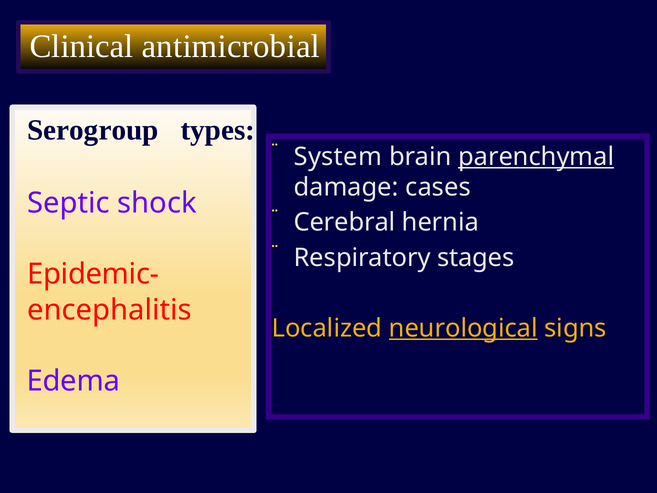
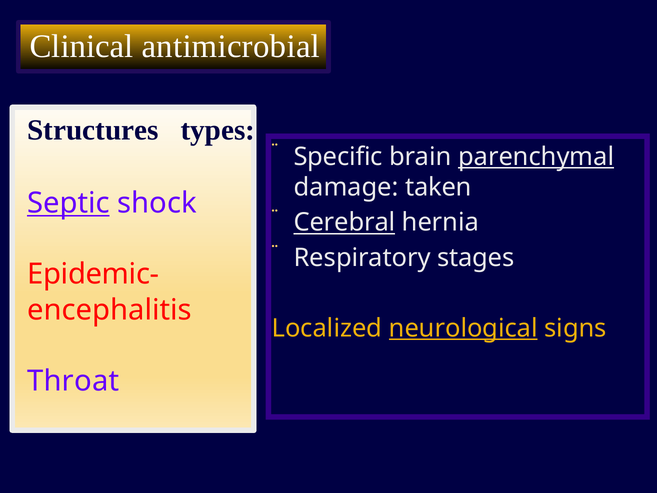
Serogroup: Serogroup -> Structures
System: System -> Specific
cases: cases -> taken
Septic underline: none -> present
Cerebral underline: none -> present
Edema: Edema -> Throat
